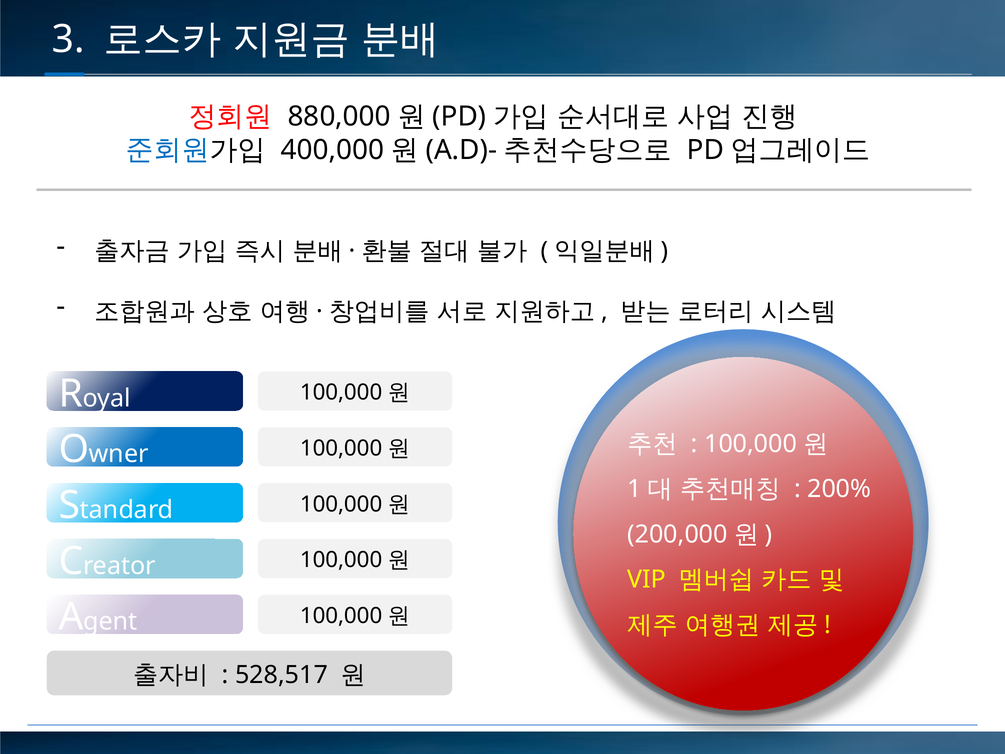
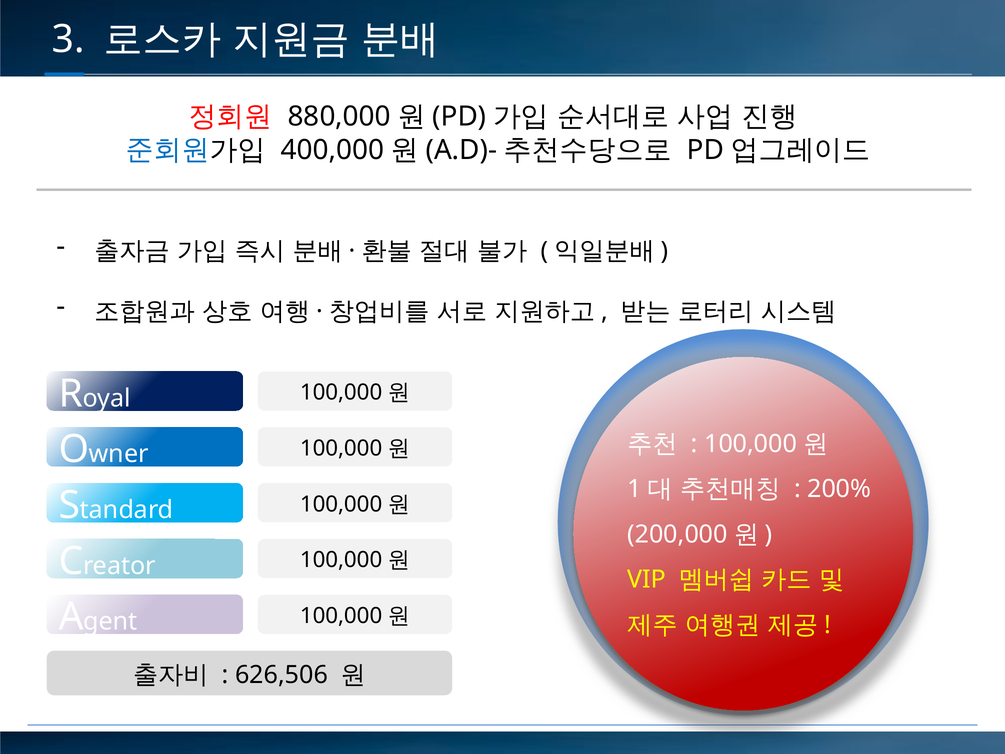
528,517: 528,517 -> 626,506
